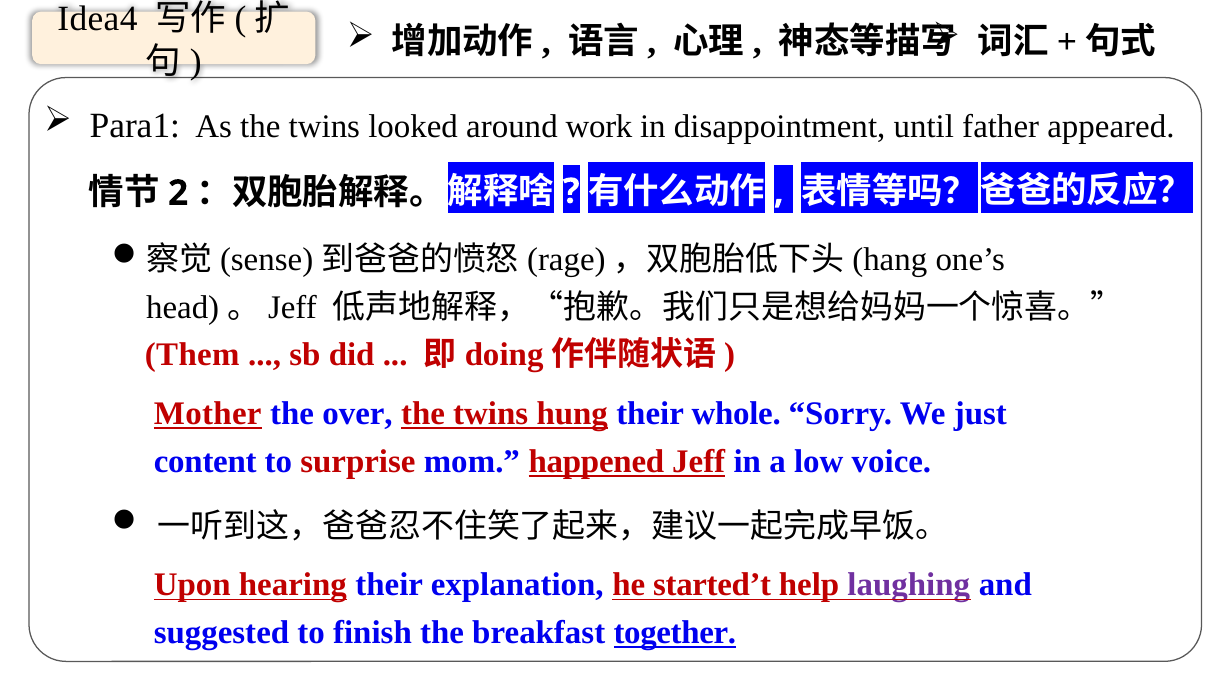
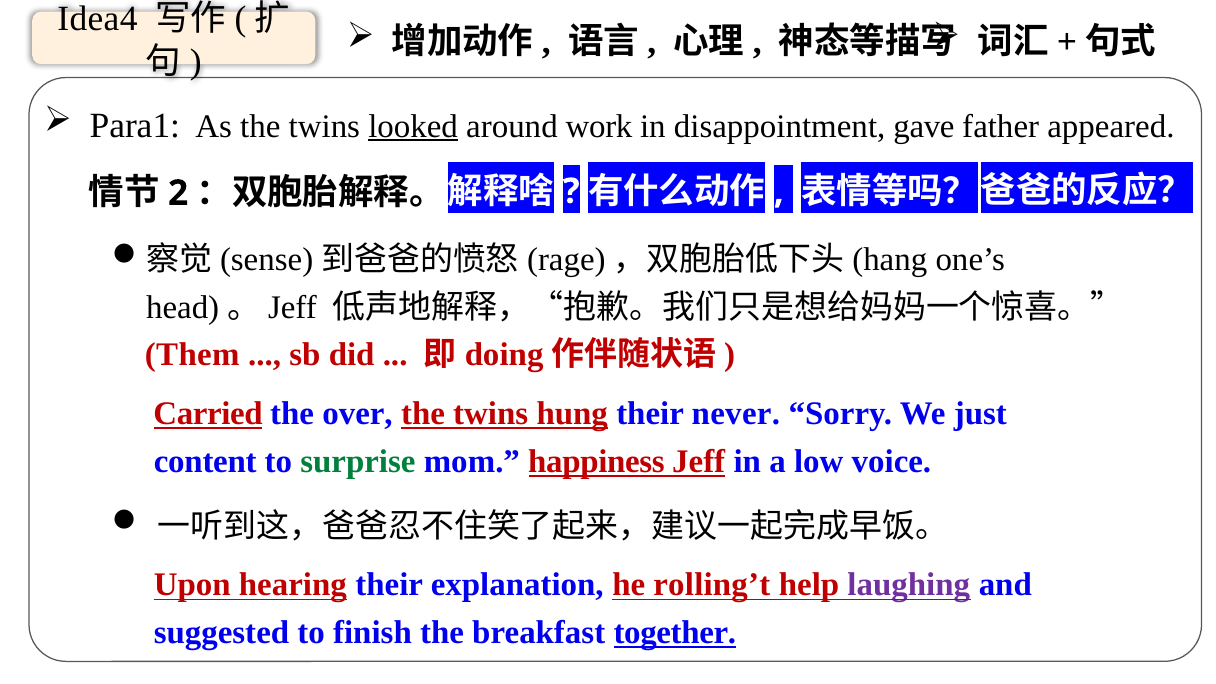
looked underline: none -> present
until: until -> gave
Mother: Mother -> Carried
whole: whole -> never
surprise colour: red -> green
happened: happened -> happiness
started’t: started’t -> rolling’t
